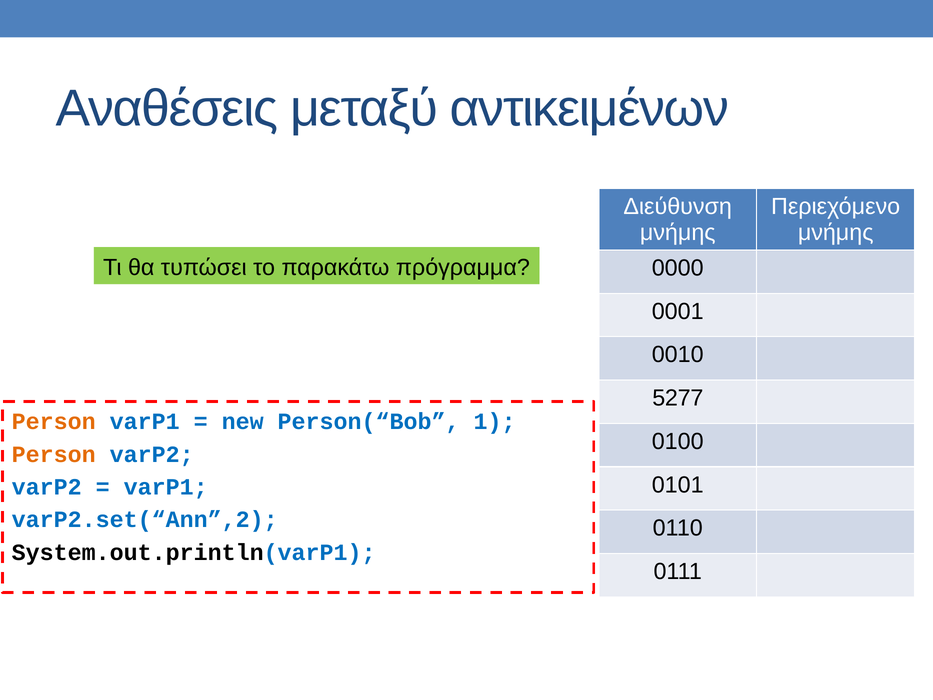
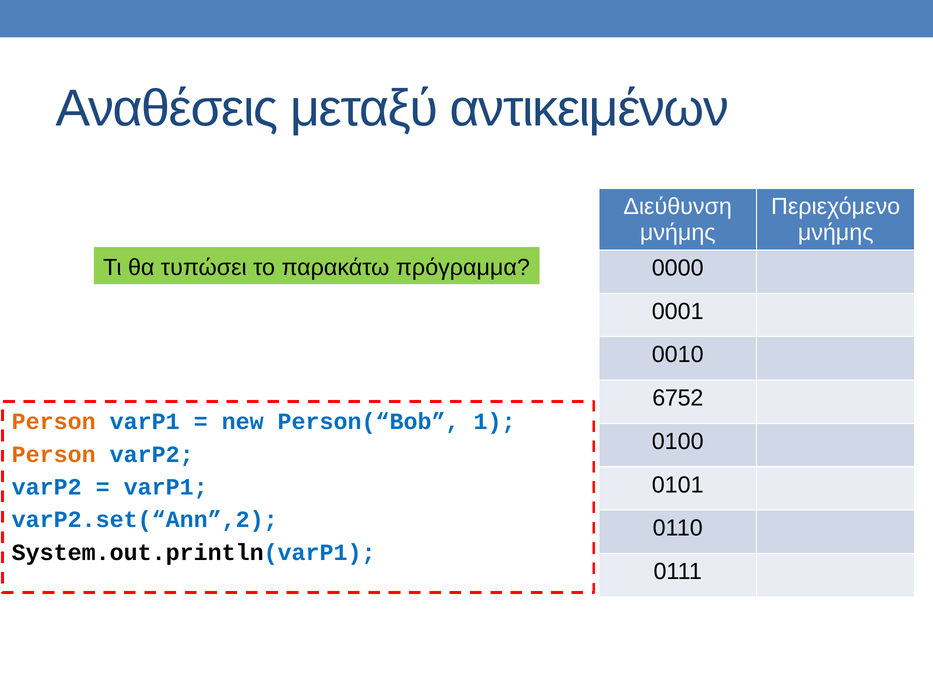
5277: 5277 -> 6752
